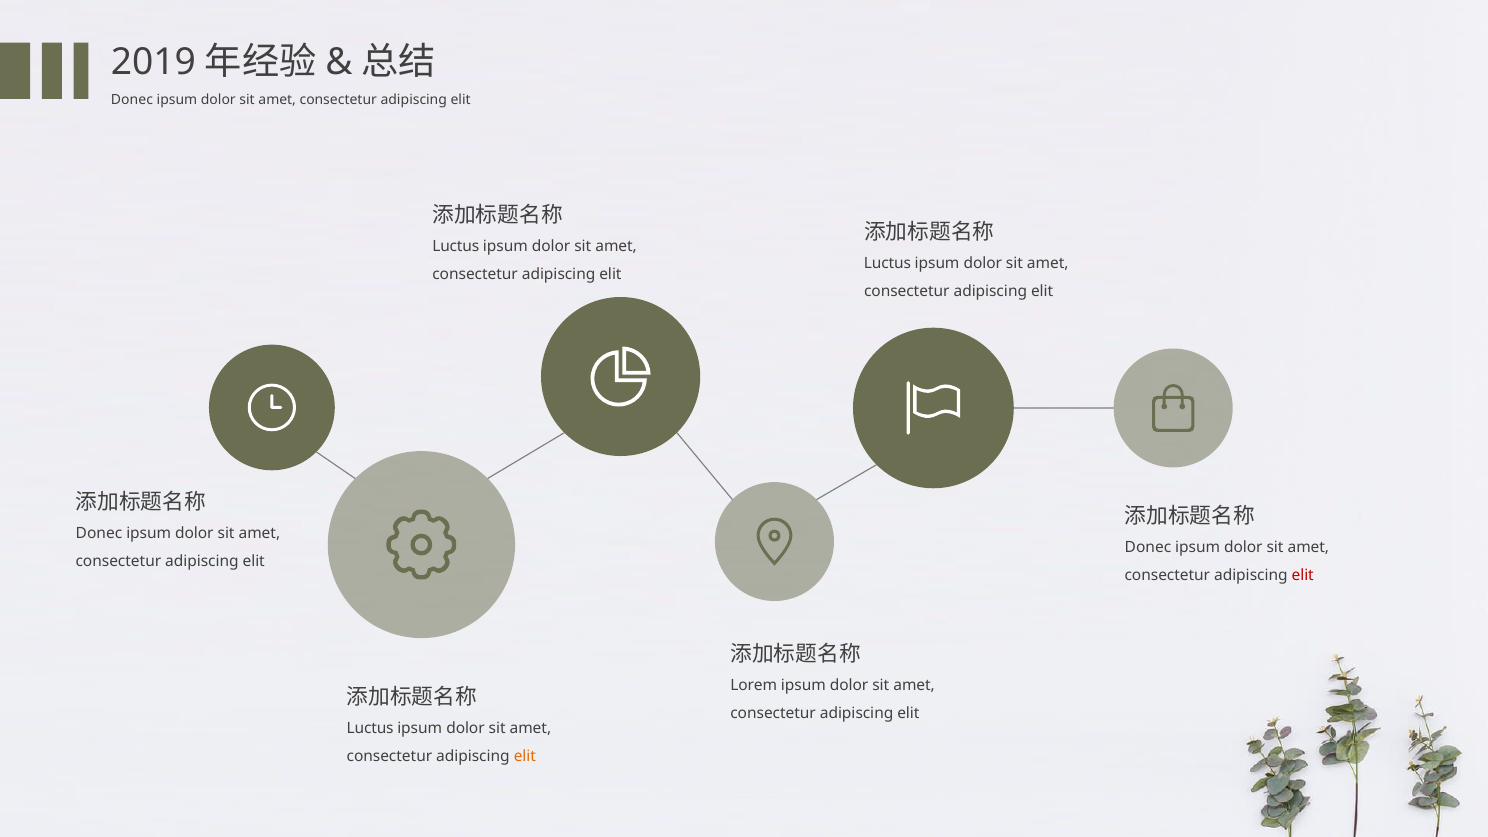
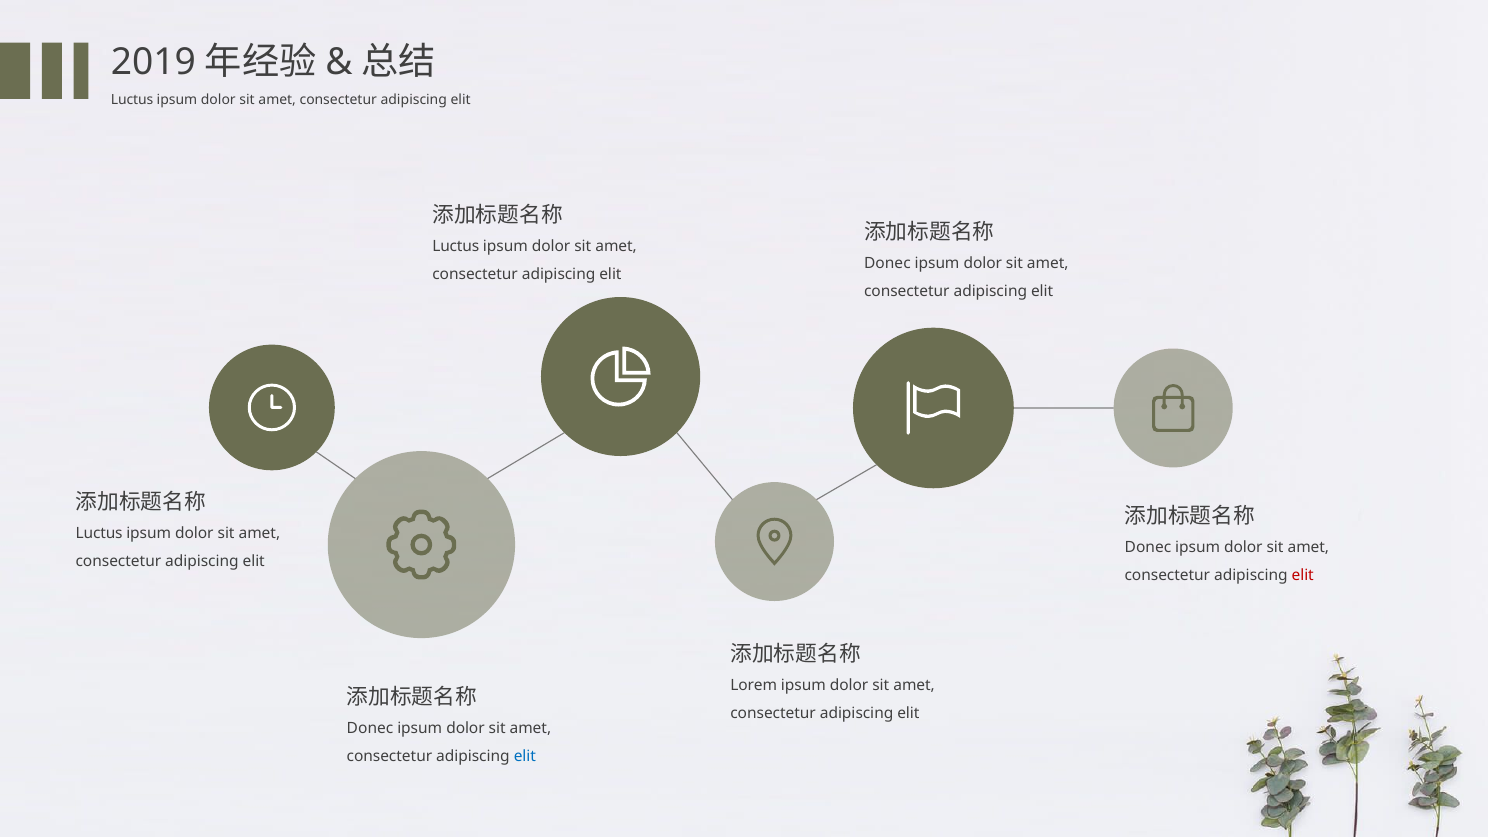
Donec at (132, 100): Donec -> Luctus
Luctus at (887, 263): Luctus -> Donec
Donec at (99, 533): Donec -> Luctus
Luctus at (370, 729): Luctus -> Donec
elit at (525, 757) colour: orange -> blue
